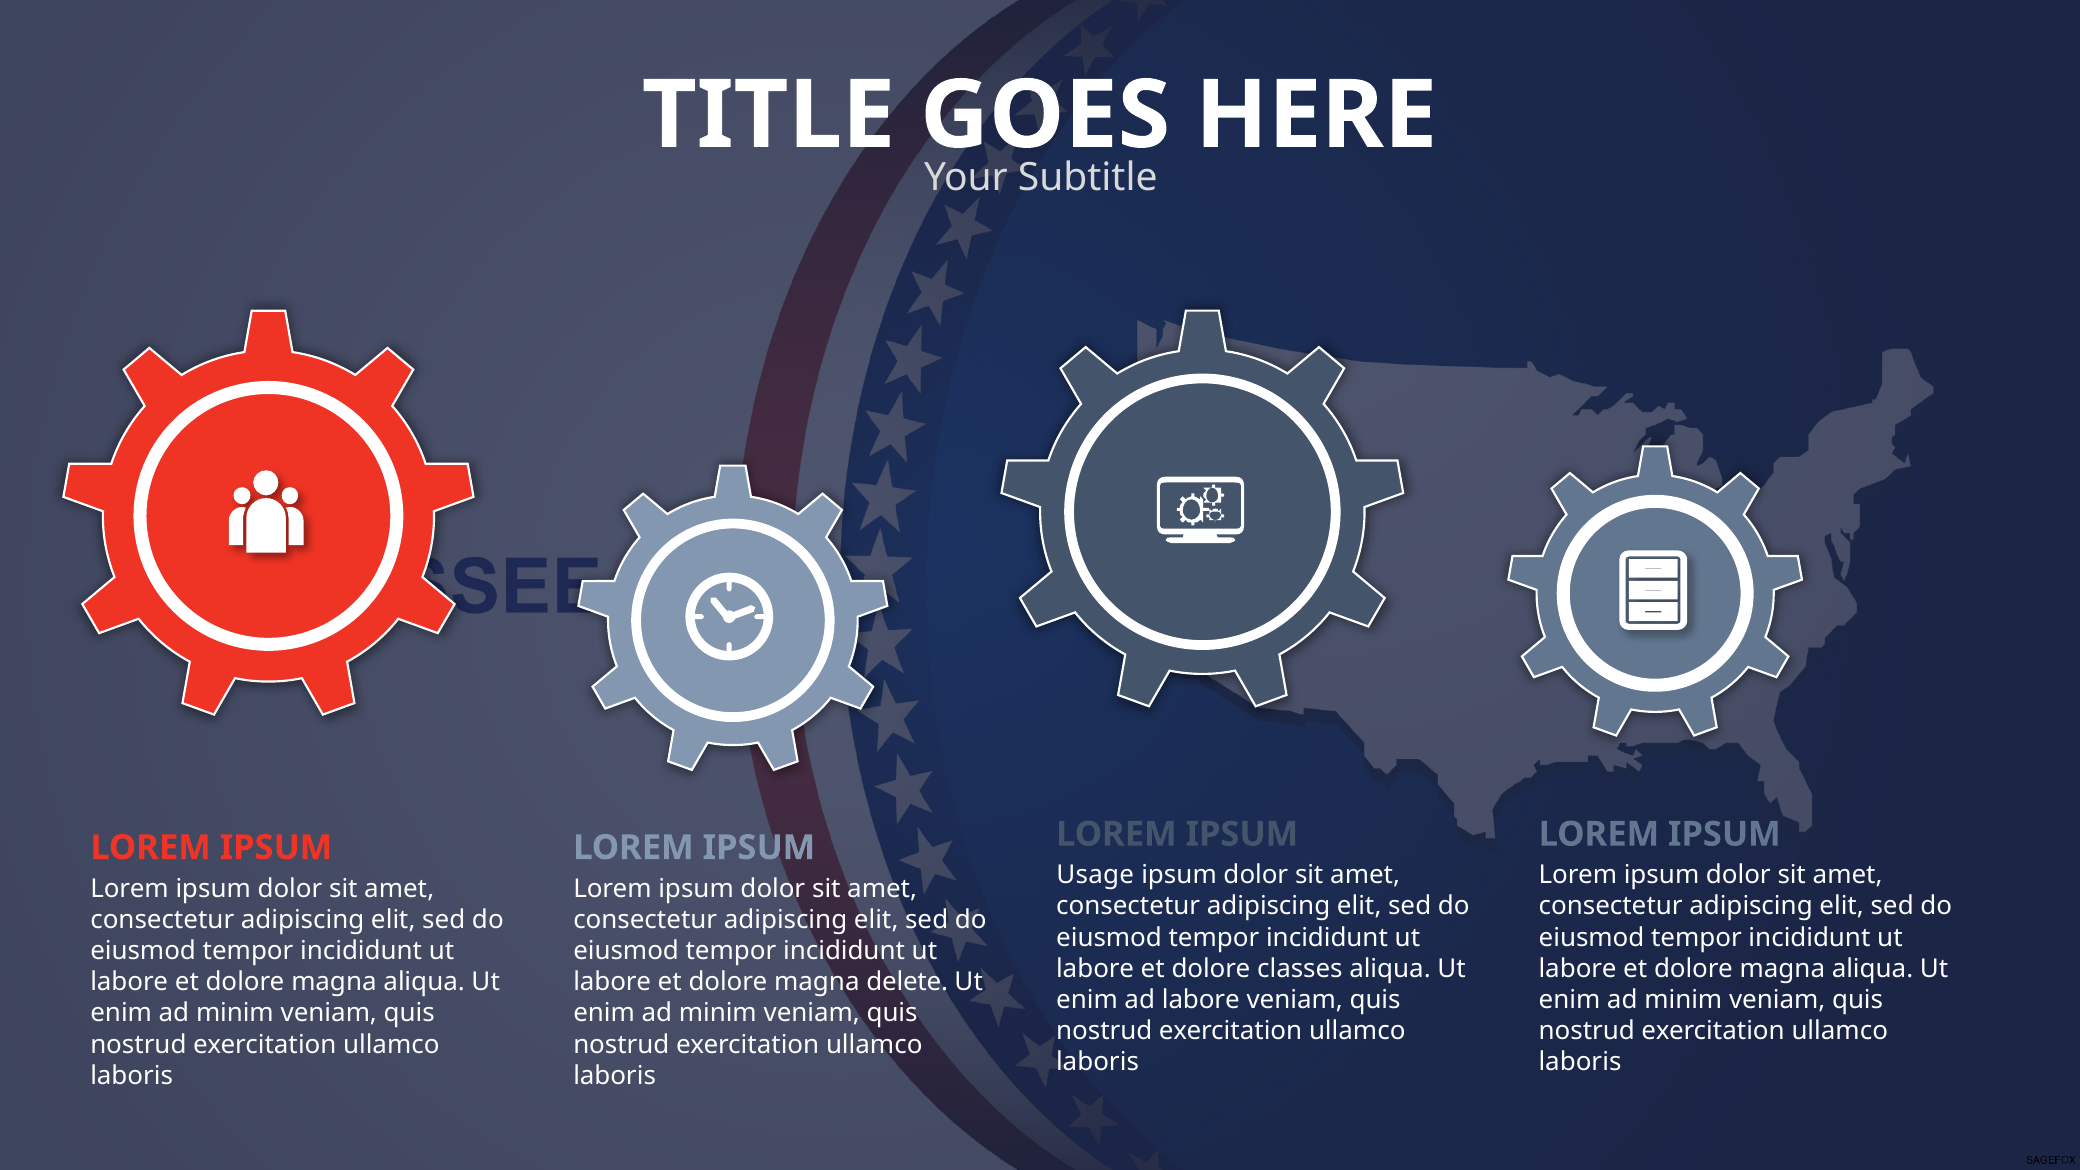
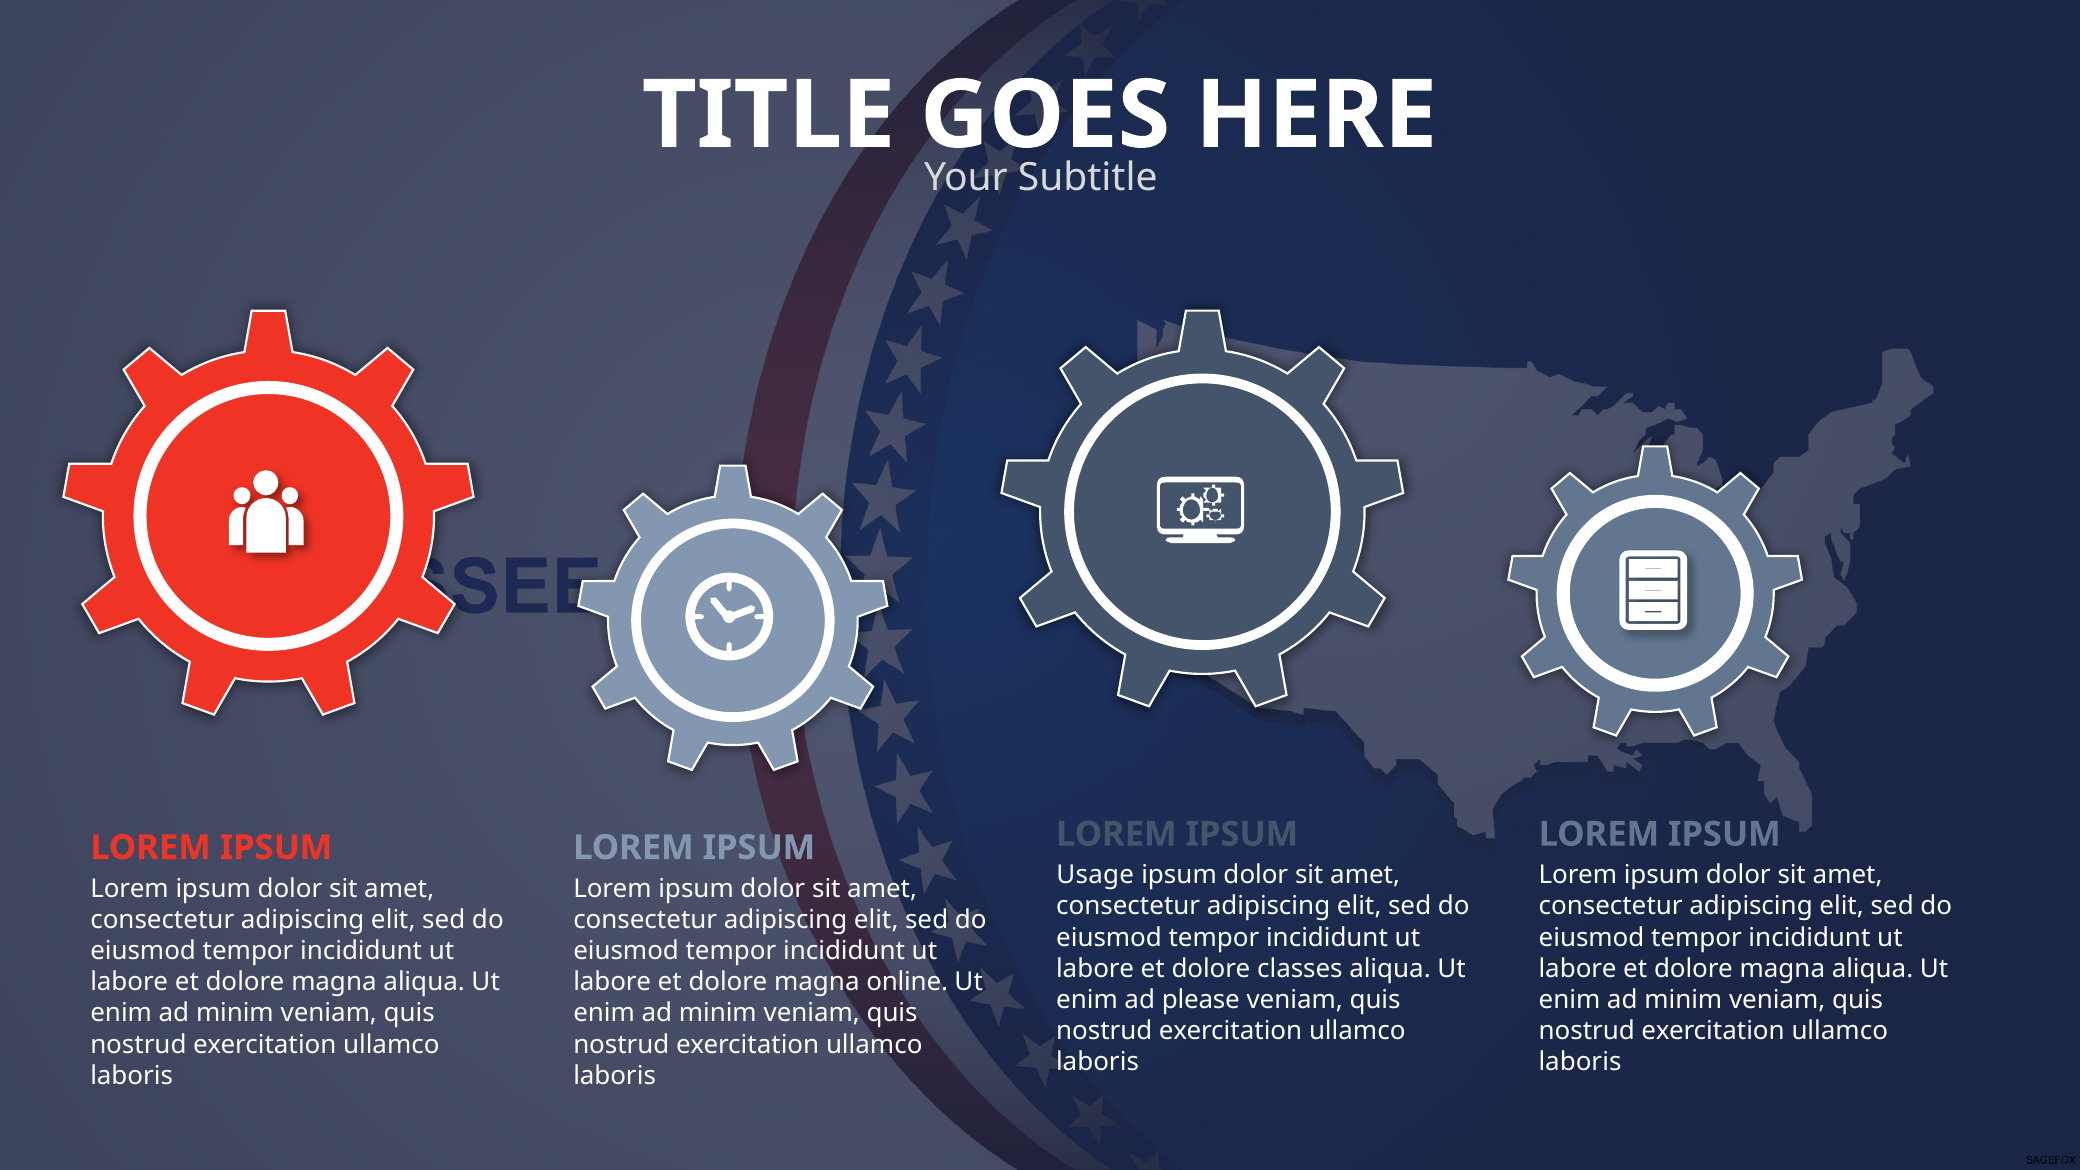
delete: delete -> online
ad labore: labore -> please
